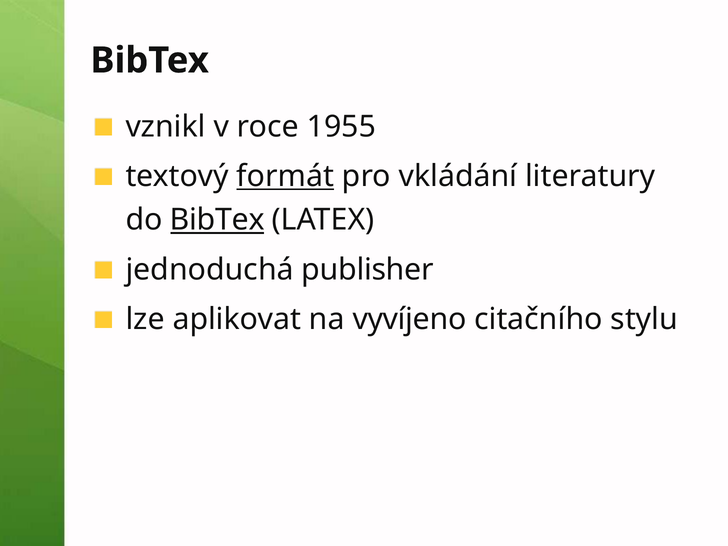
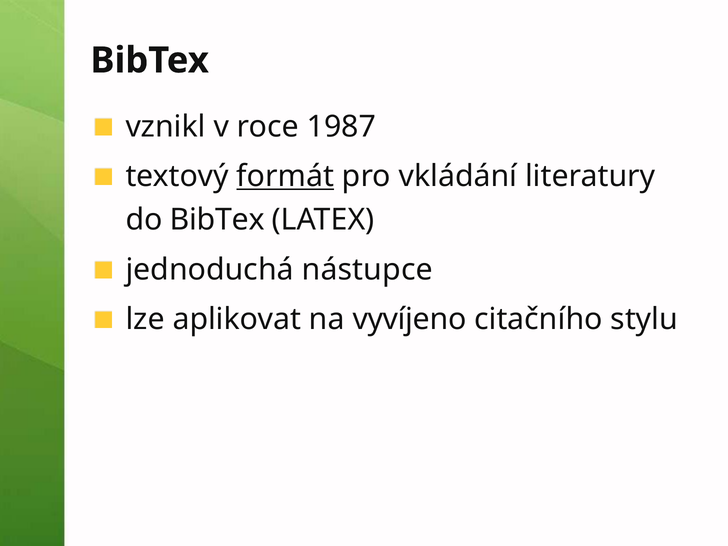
1955: 1955 -> 1987
BibTex at (217, 220) underline: present -> none
publisher: publisher -> nástupce
